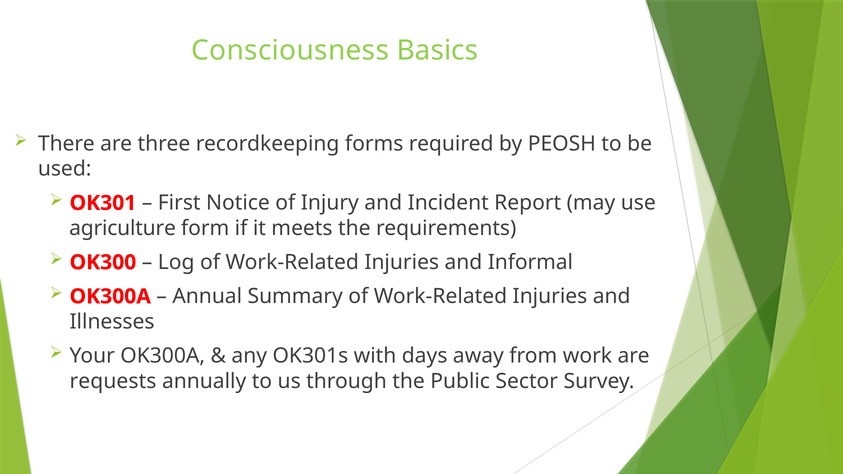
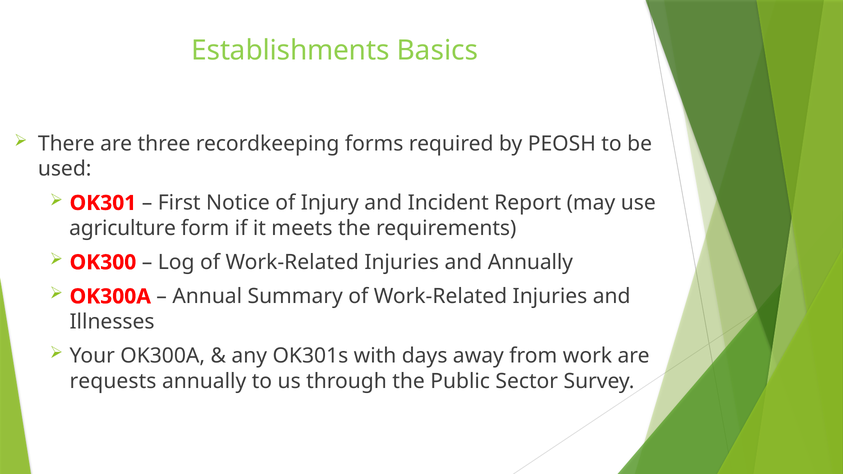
Consciousness: Consciousness -> Establishments
and Informal: Informal -> Annually
